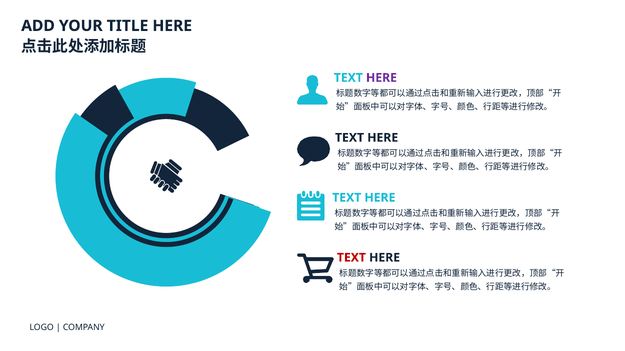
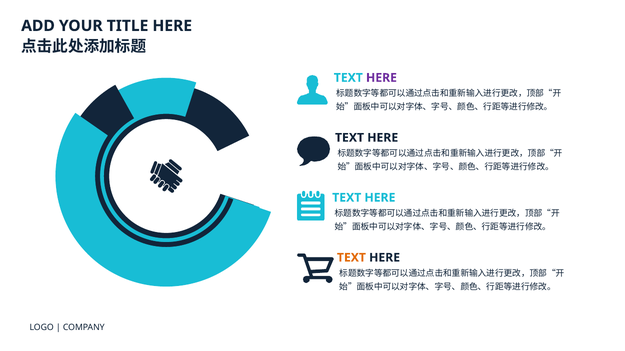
TEXT at (351, 258) colour: red -> orange
